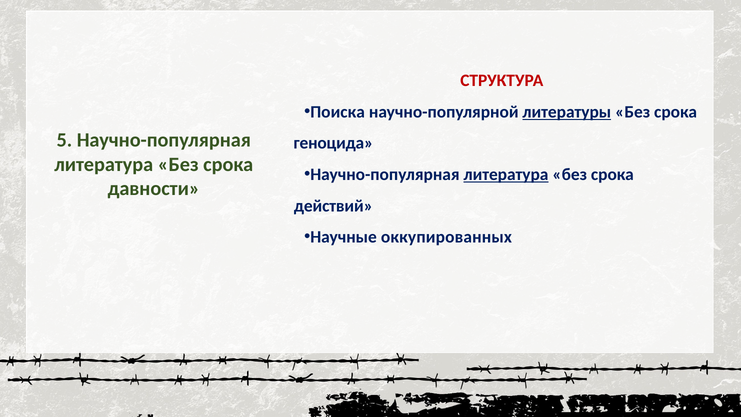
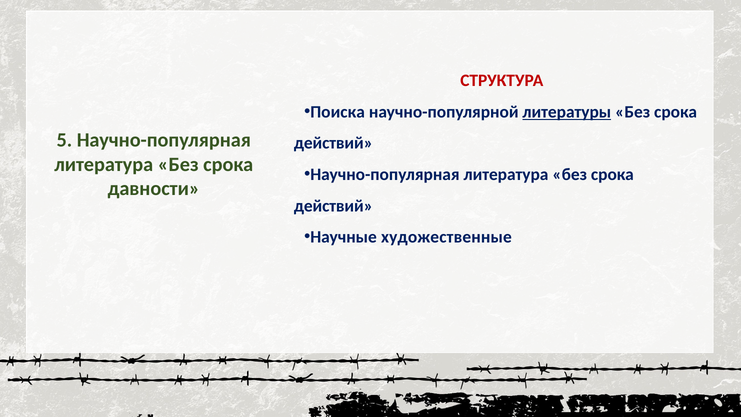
геноцида at (333, 143): геноцида -> действий
литература at (506, 174) underline: present -> none
оккупированных: оккупированных -> художественные
